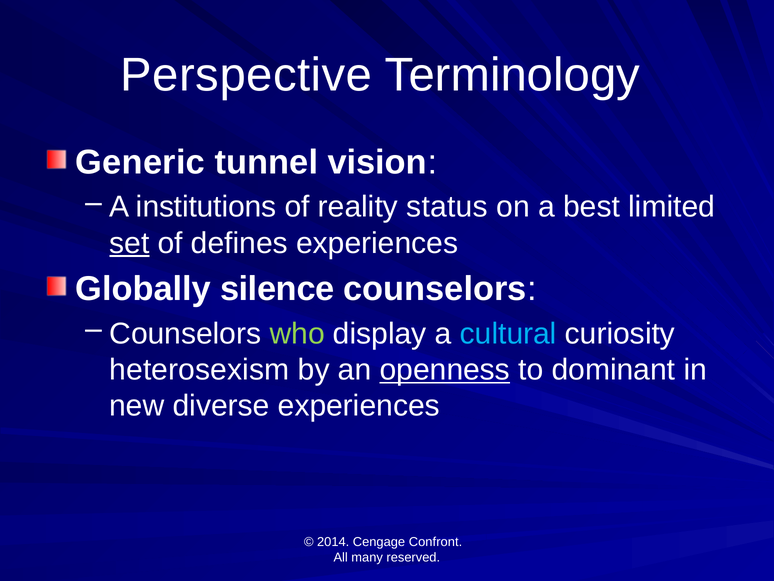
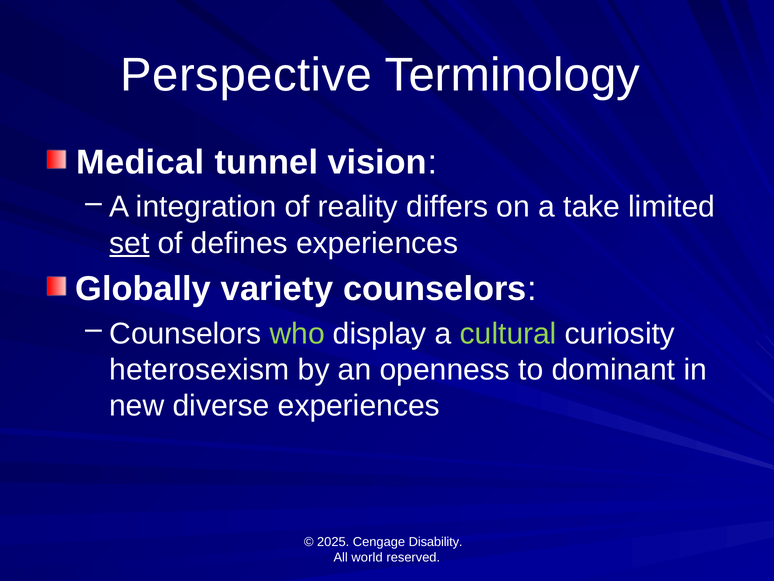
Generic: Generic -> Medical
institutions: institutions -> integration
status: status -> differs
best: best -> take
silence: silence -> variety
cultural colour: light blue -> light green
openness underline: present -> none
2014: 2014 -> 2025
Confront: Confront -> Disability
many: many -> world
